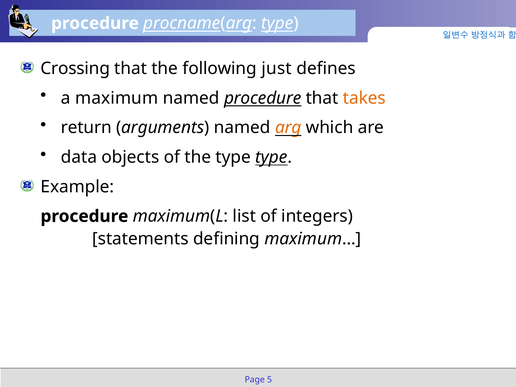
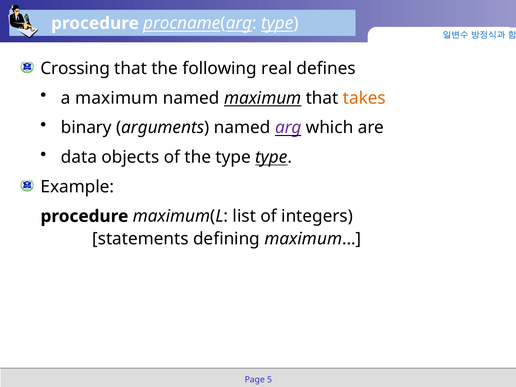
just: just -> real
named procedure: procedure -> maximum
return: return -> binary
arg colour: orange -> purple
